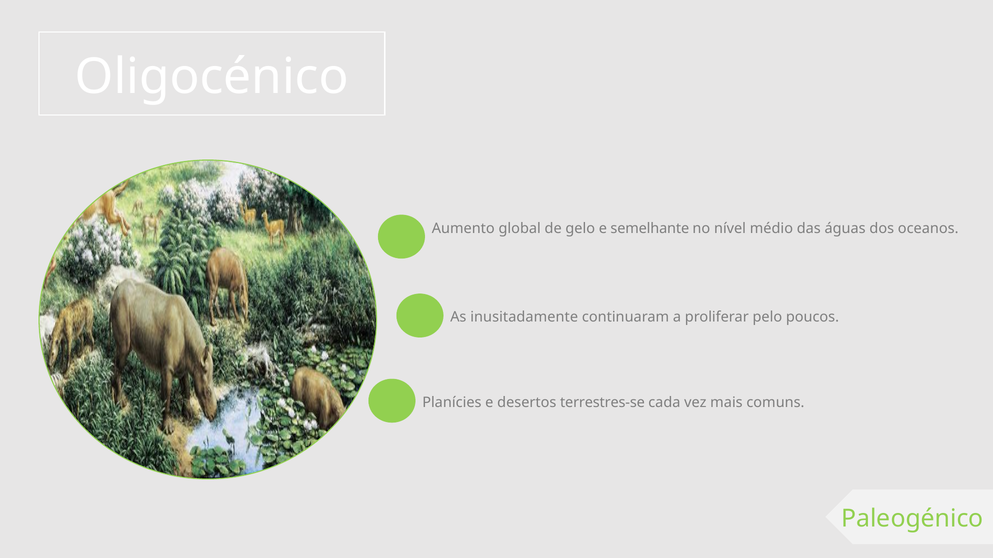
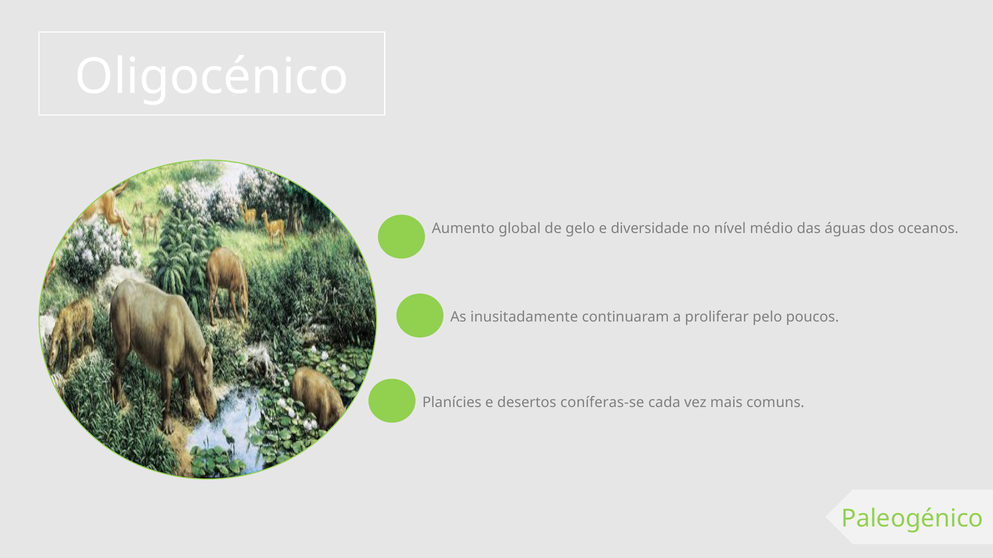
semelhante: semelhante -> diversidade
terrestres-se: terrestres-se -> coníferas-se
